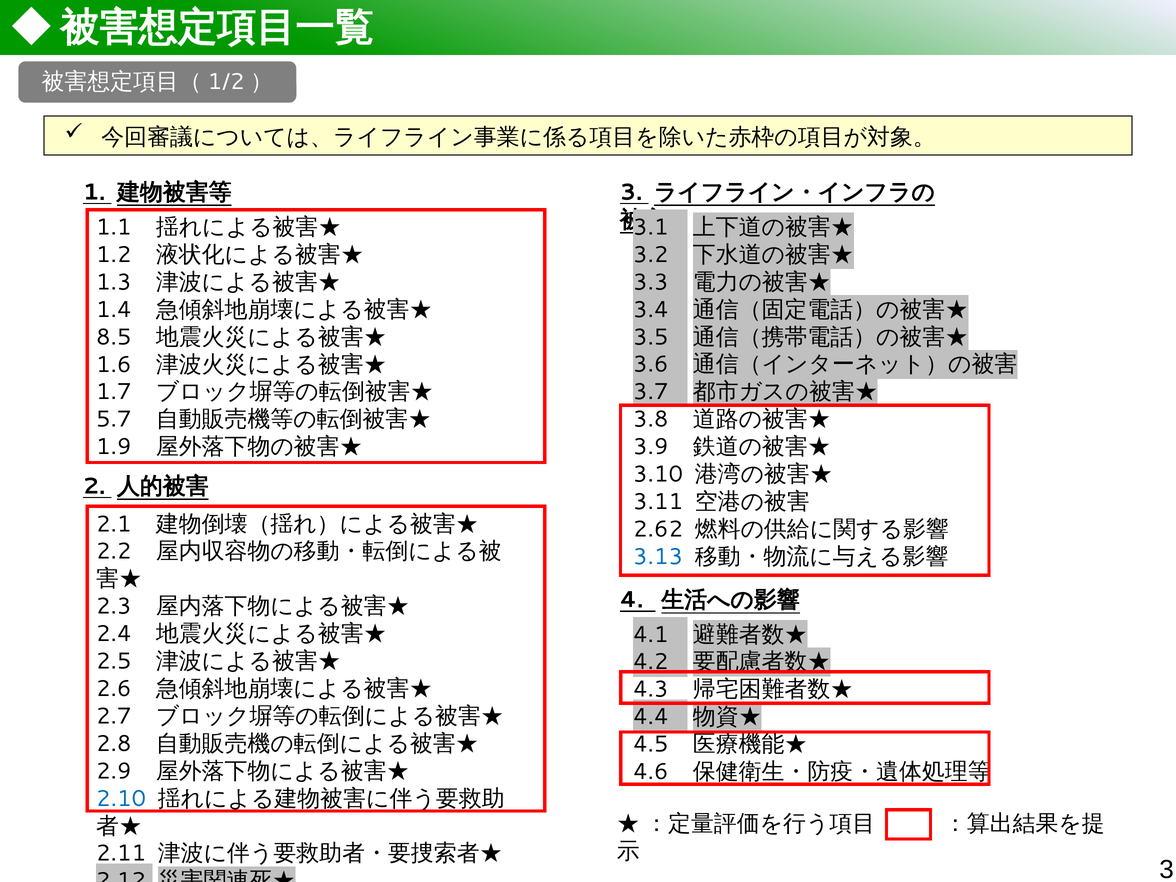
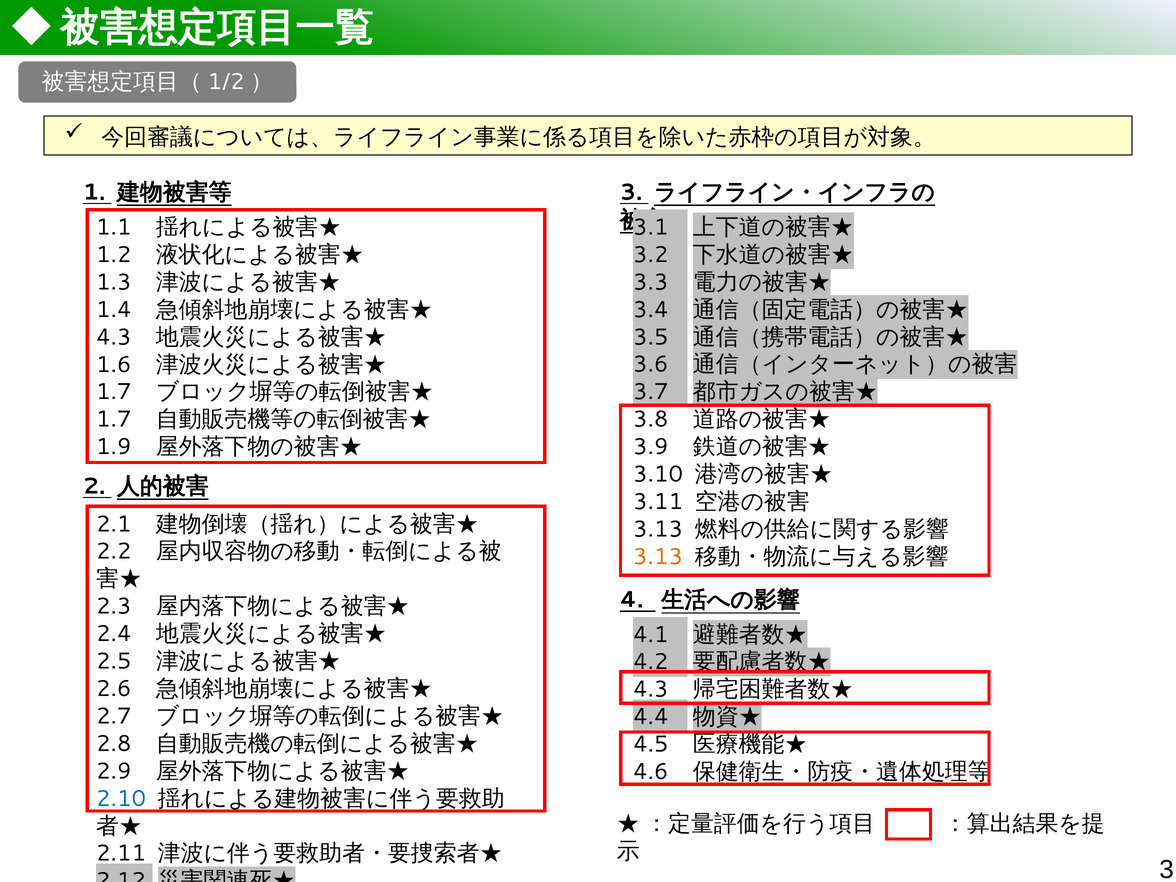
8.5 at (114, 337): 8.5 -> 4.3
5.7 at (114, 419): 5.7 -> 1.7
2.62 at (658, 529): 2.62 -> 3.13
3.13 at (658, 557) colour: blue -> orange
